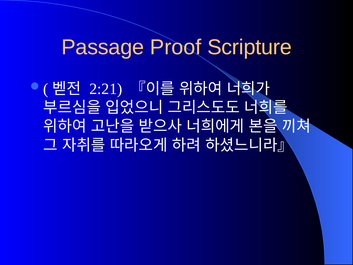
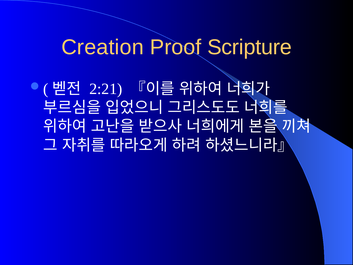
Passage: Passage -> Creation
